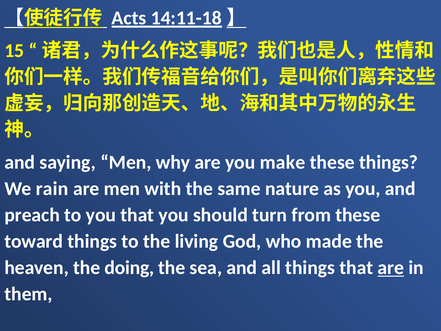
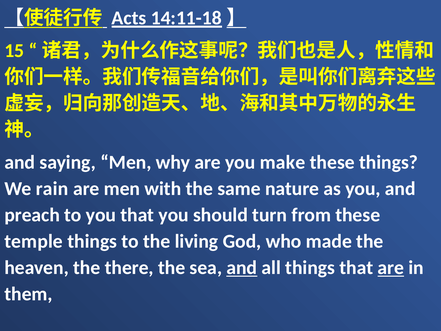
toward: toward -> temple
doing: doing -> there
and at (242, 267) underline: none -> present
